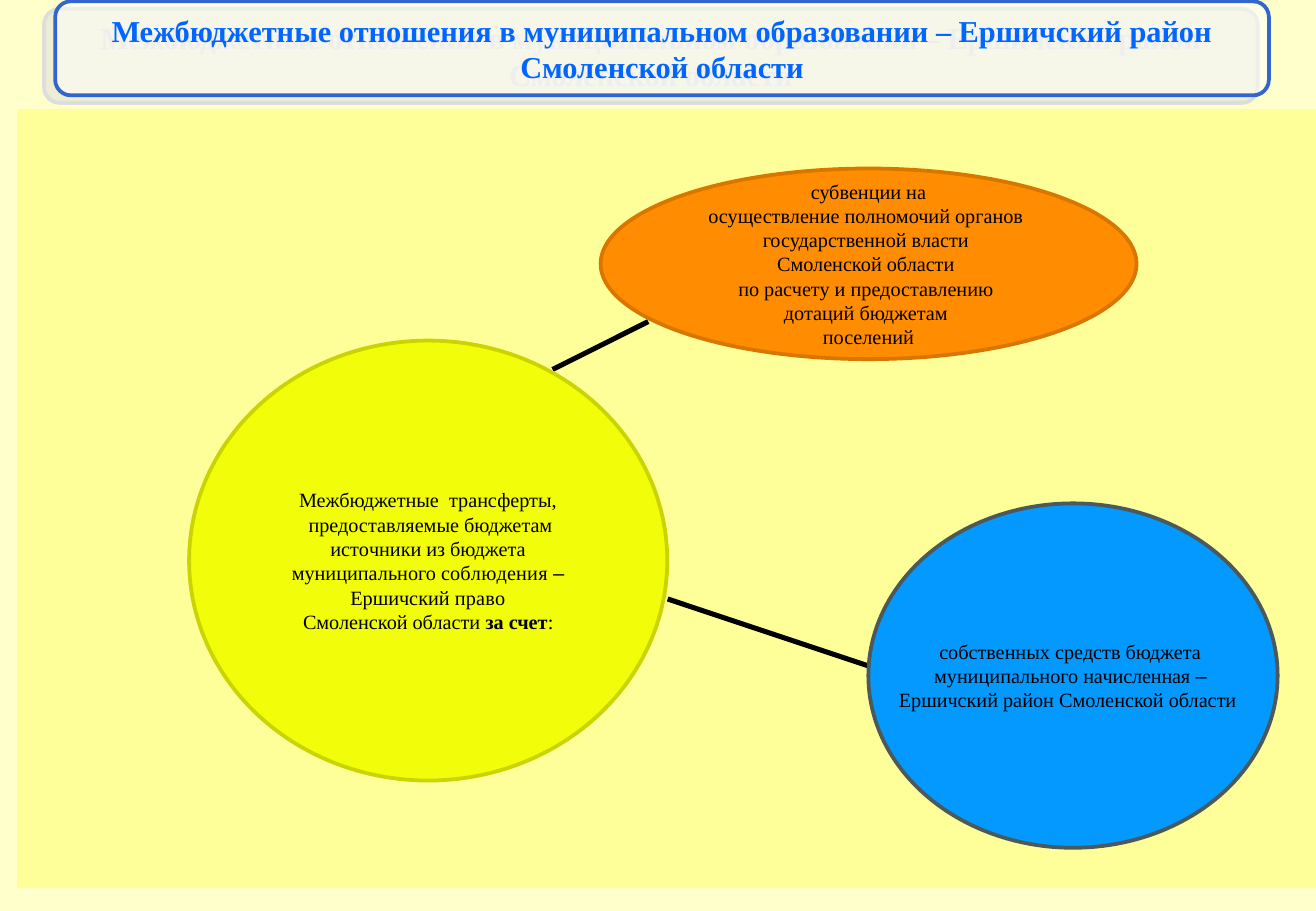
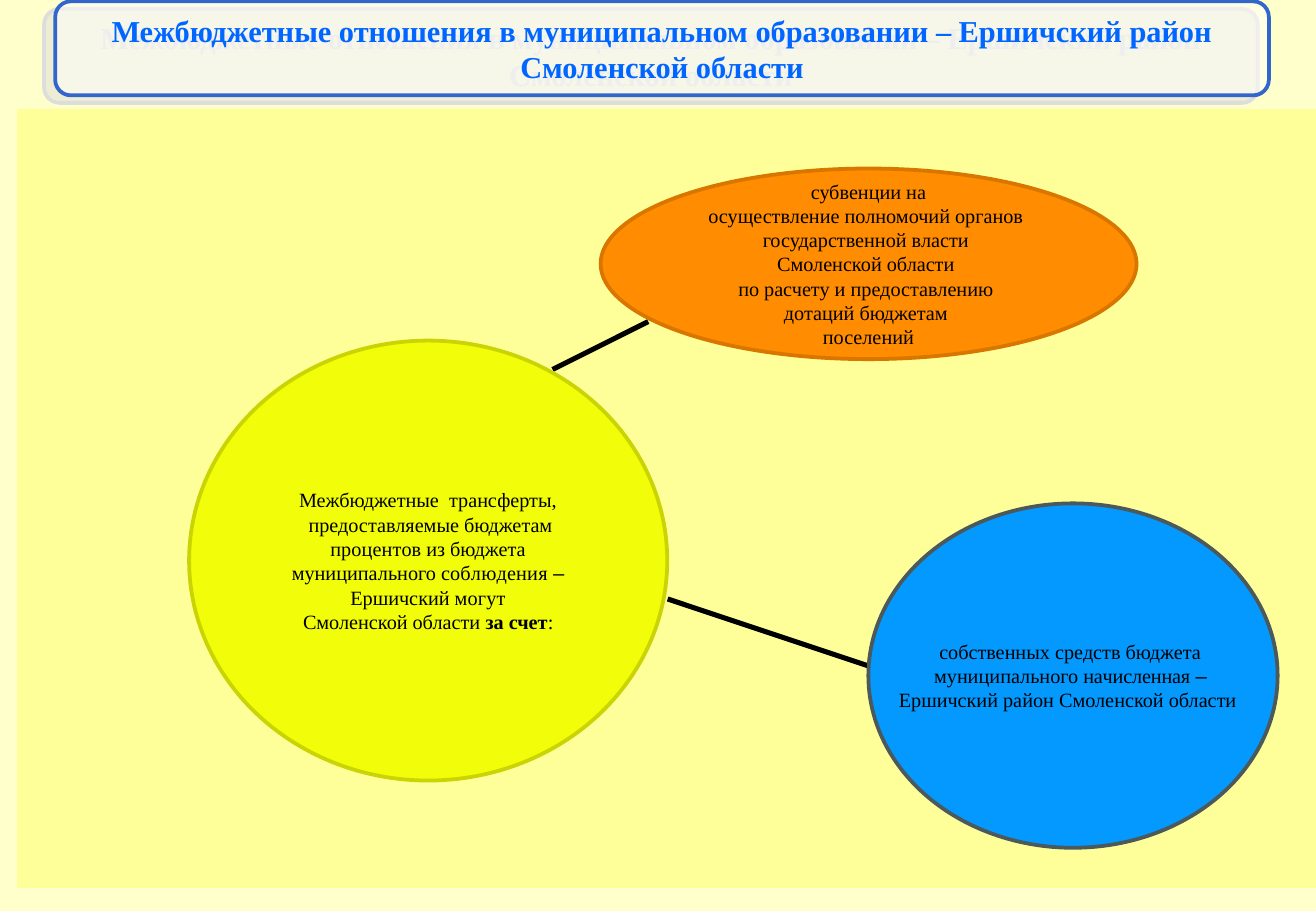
источники: источники -> процентов
право: право -> могут
